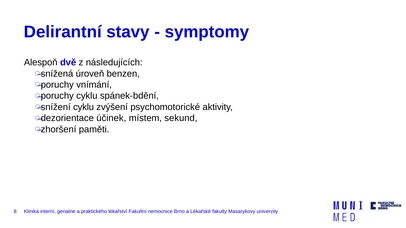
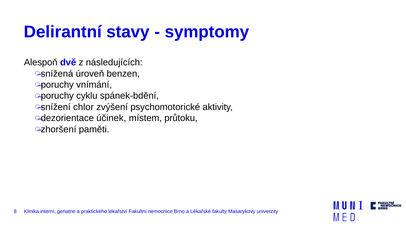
cyklu at (84, 107): cyklu -> chlor
sekund: sekund -> průtoku
